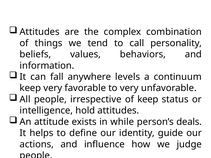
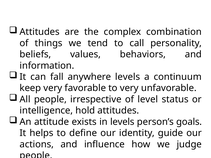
of keep: keep -> level
in while: while -> levels
deals: deals -> goals
